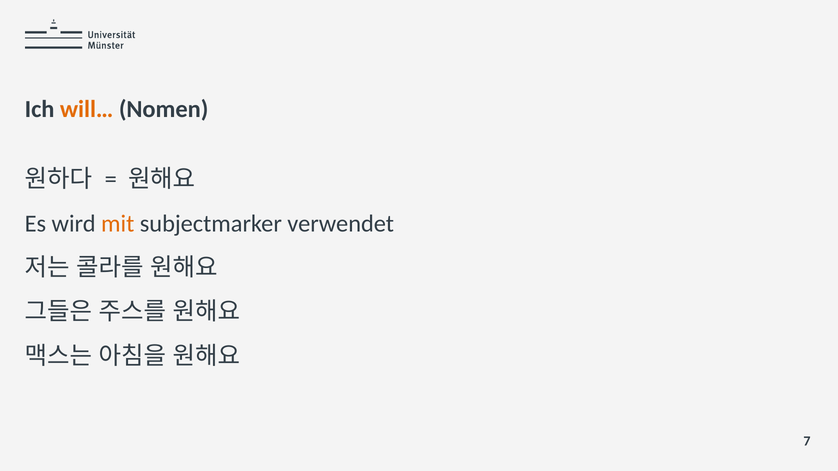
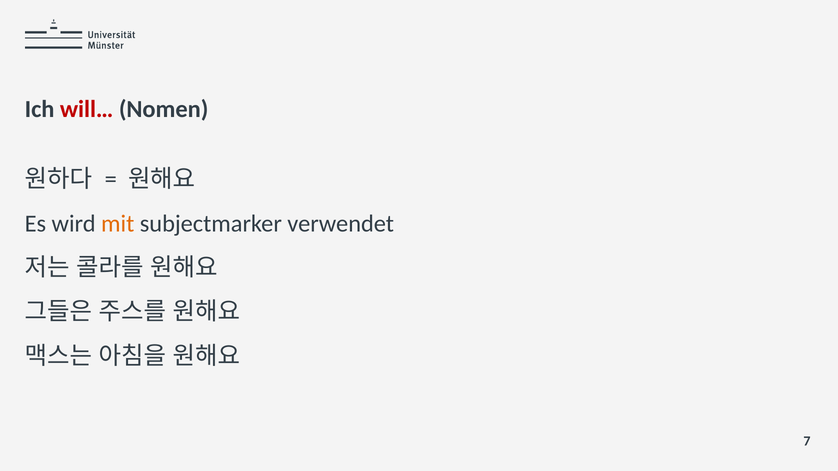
will… colour: orange -> red
